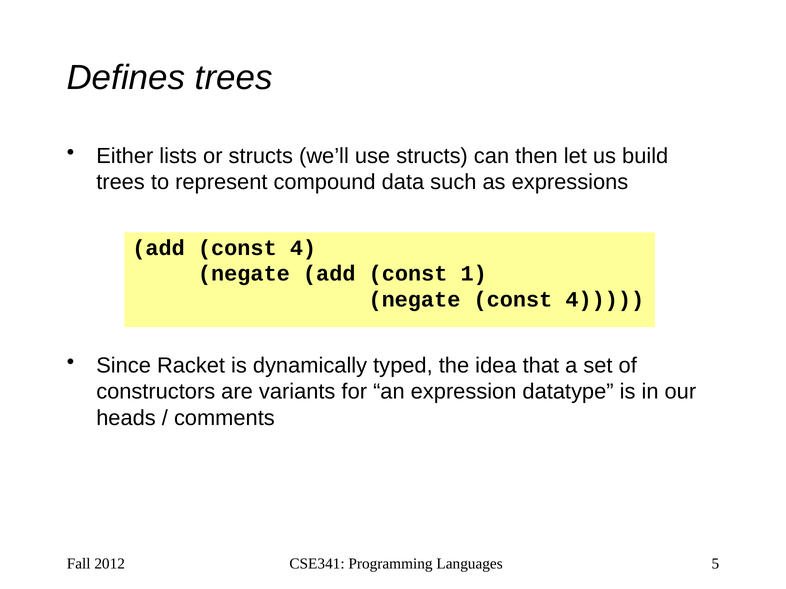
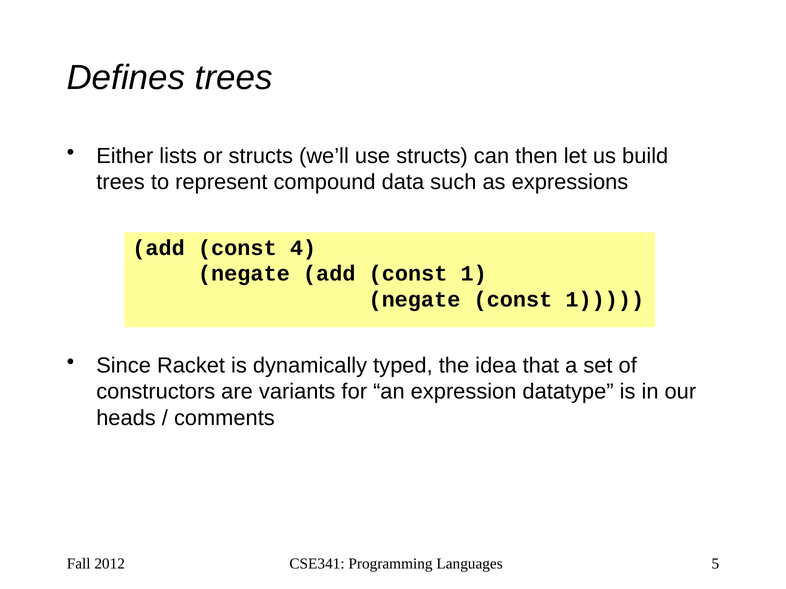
negate const 4: 4 -> 1
